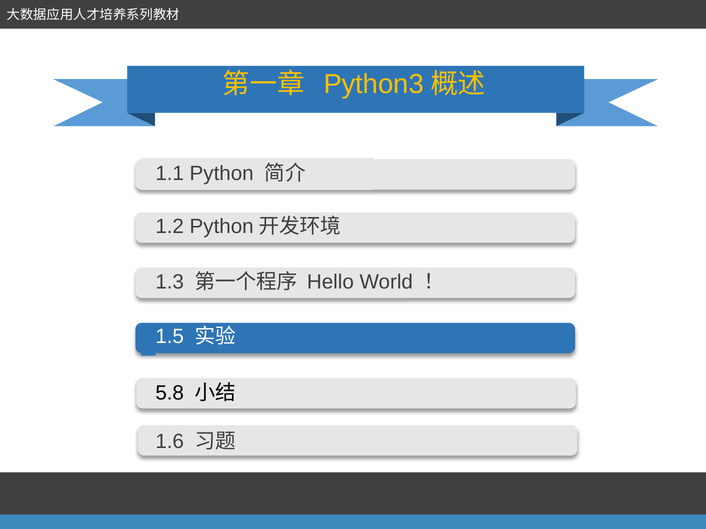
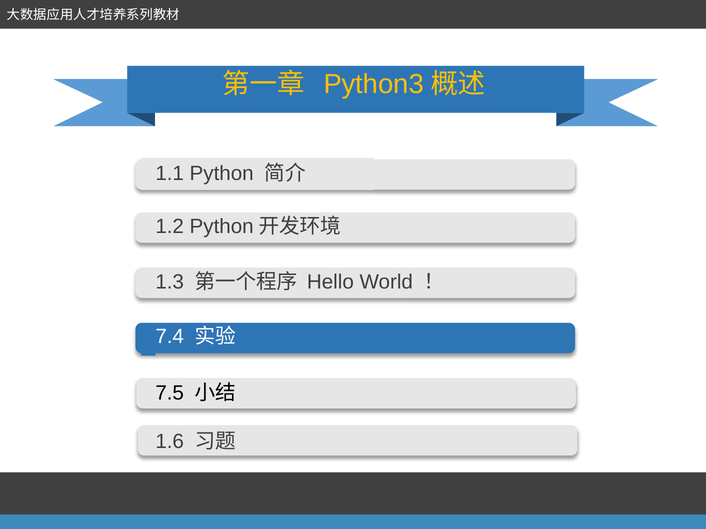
1.5: 1.5 -> 7.4
5.8: 5.8 -> 7.5
